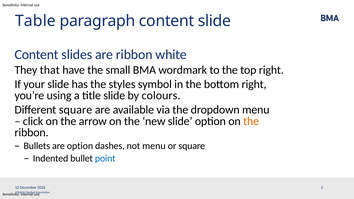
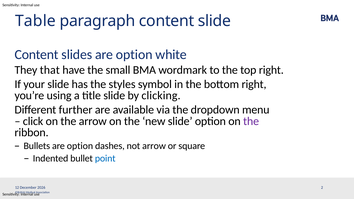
slides are ribbon: ribbon -> option
colours: colours -> clicking
Different square: square -> further
the at (251, 121) colour: orange -> purple
not menu: menu -> arrow
